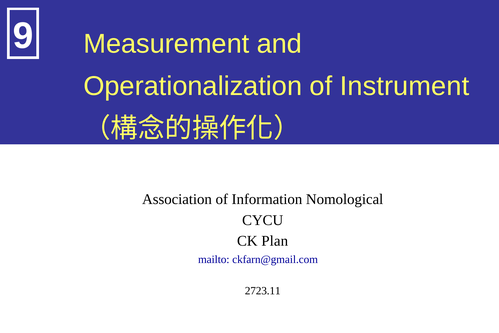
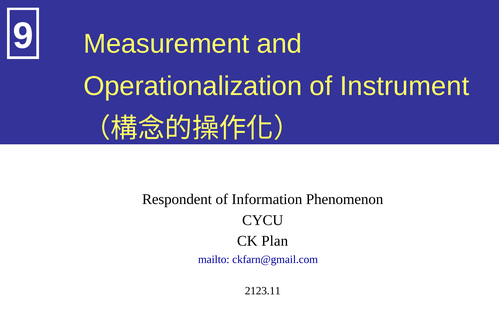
Association: Association -> Respondent
Nomological: Nomological -> Phenomenon
2723.11: 2723.11 -> 2123.11
